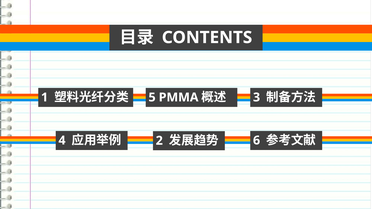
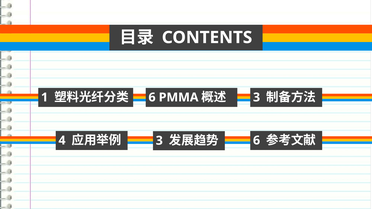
5 at (152, 97): 5 -> 6
2 at (159, 141): 2 -> 3
